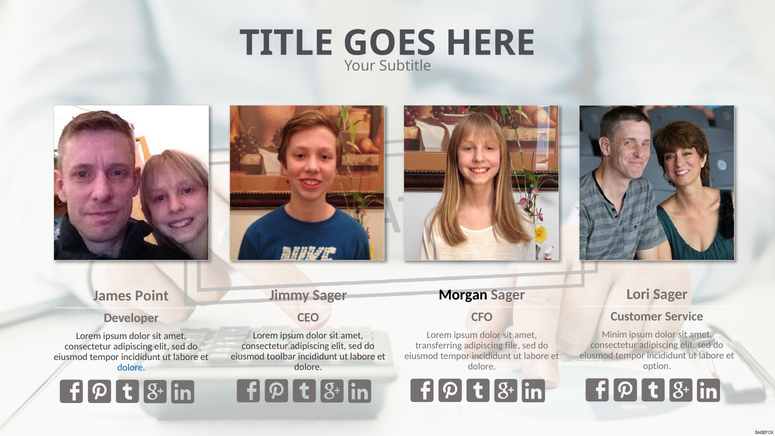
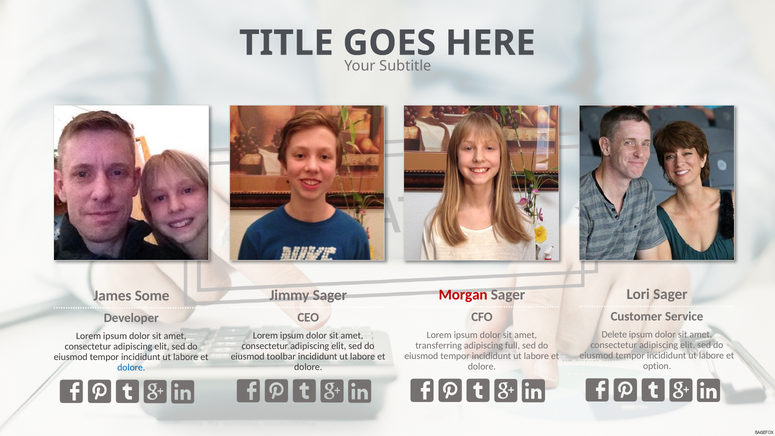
Morgan colour: black -> red
Point: Point -> Some
Minim: Minim -> Delete
file: file -> full
